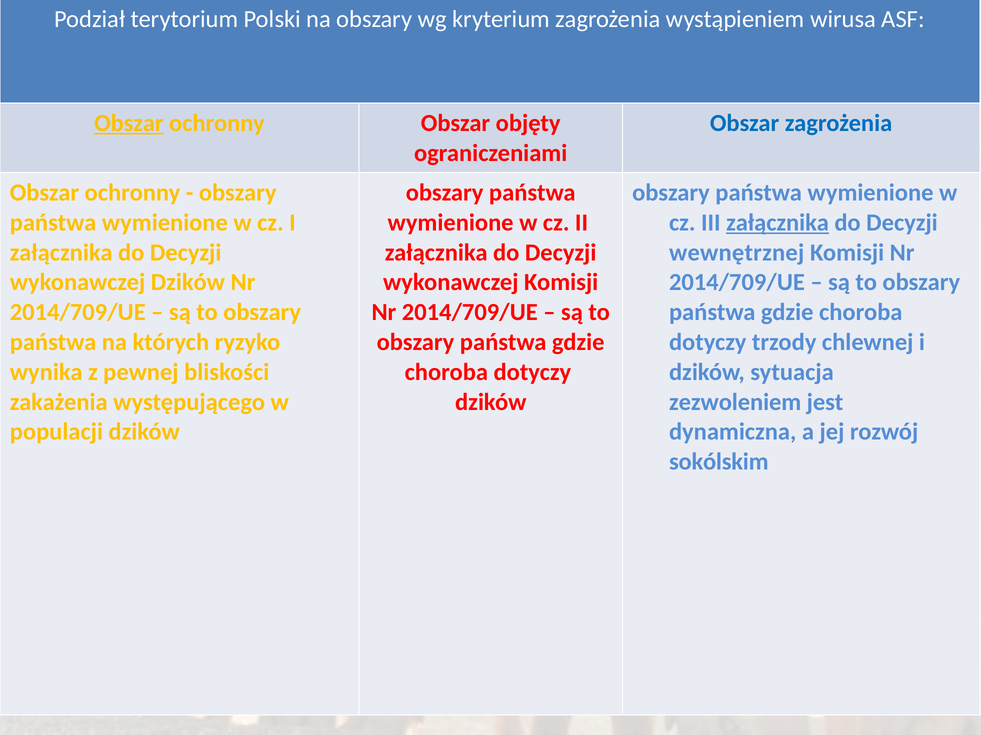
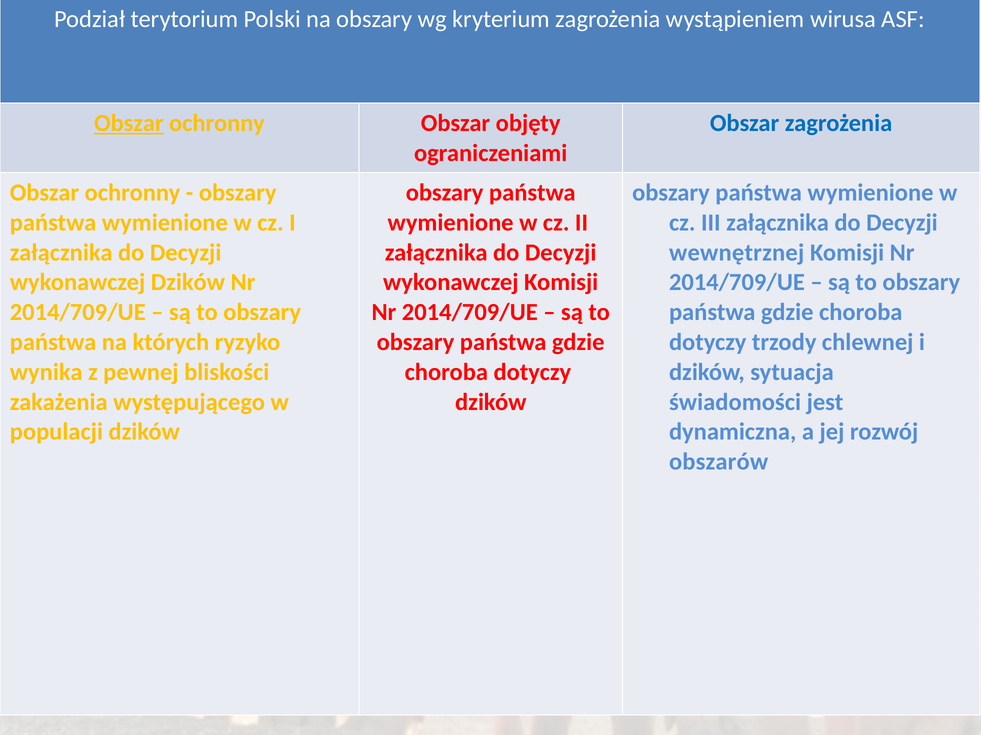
załącznika at (778, 223) underline: present -> none
zezwoleniem: zezwoleniem -> świadomości
sokólskim: sokólskim -> obszarów
